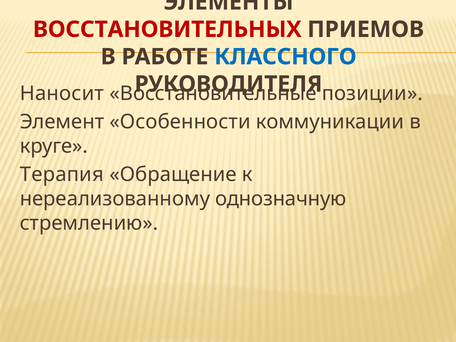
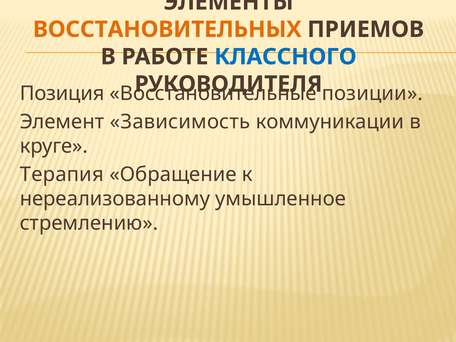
ВОССТАНОВИТЕЛЬНЫХ colour: red -> orange
Наносит: Наносит -> Позиция
Особенности: Особенности -> Зависимость
однозначную: однозначную -> умышленное
